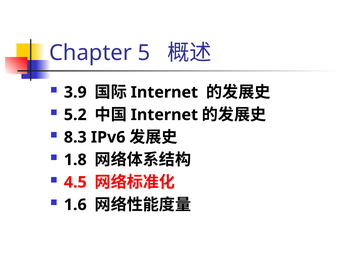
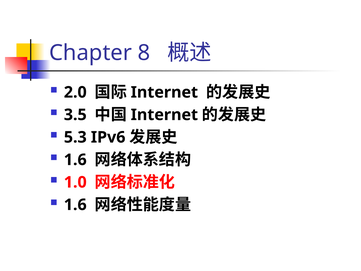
5: 5 -> 8
3.9: 3.9 -> 2.0
5.2: 5.2 -> 3.5
8.3: 8.3 -> 5.3
1.8 at (75, 160): 1.8 -> 1.6
4.5: 4.5 -> 1.0
